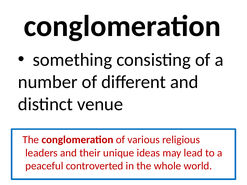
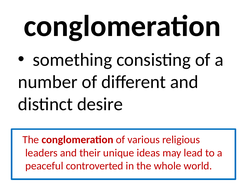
venue: venue -> desire
